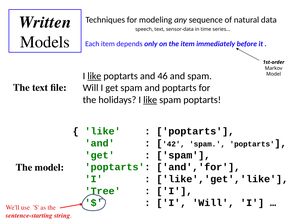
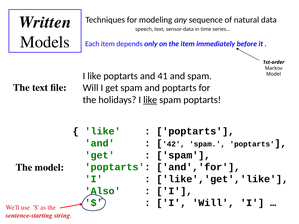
like at (94, 76) underline: present -> none
46: 46 -> 41
Tree: Tree -> Also
